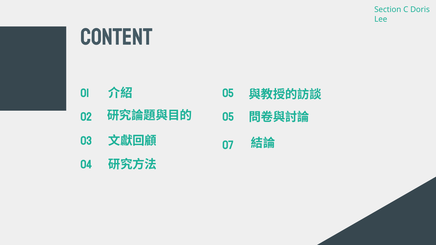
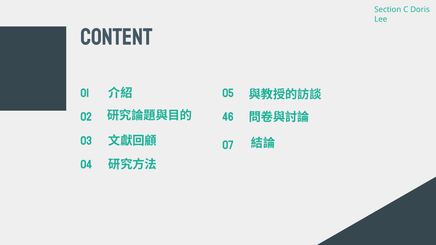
02 05: 05 -> 46
